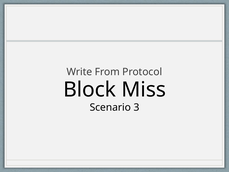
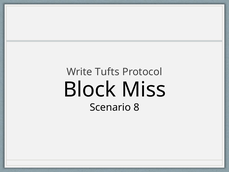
From: From -> Tufts
3: 3 -> 8
